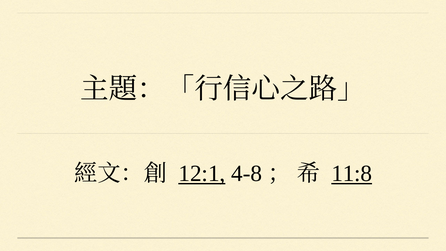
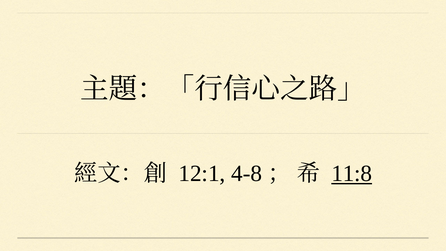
12:1 underline: present -> none
